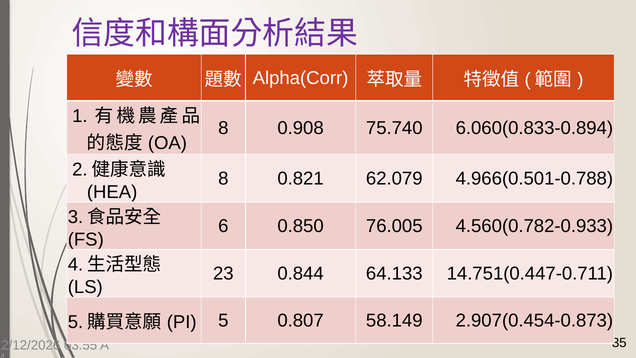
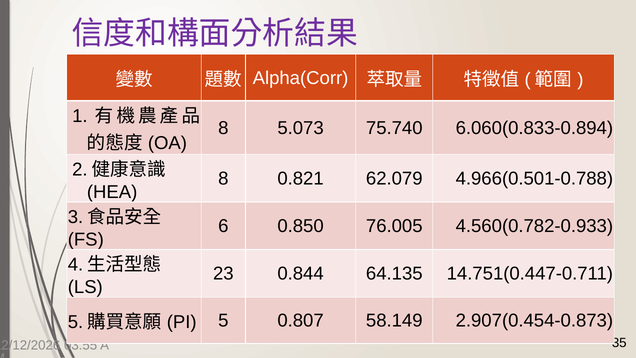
0.908: 0.908 -> 5.073
64.133: 64.133 -> 64.135
